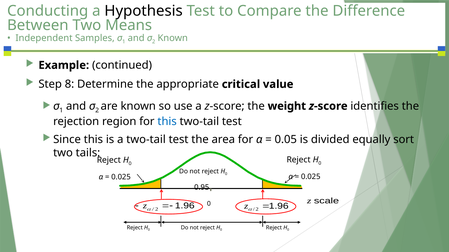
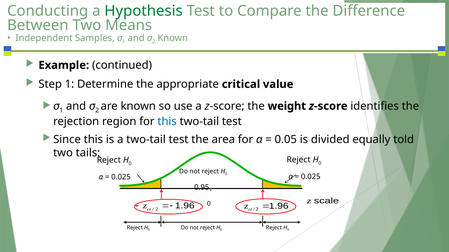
Hypothesis colour: black -> green
Step 8: 8 -> 1
sort: sort -> told
